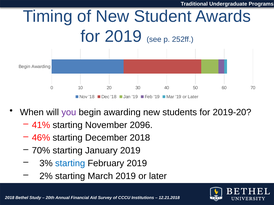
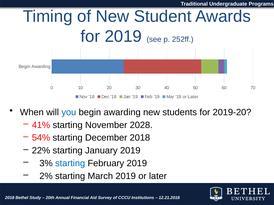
you colour: purple -> blue
2096: 2096 -> 2028
46%: 46% -> 54%
70%: 70% -> 22%
